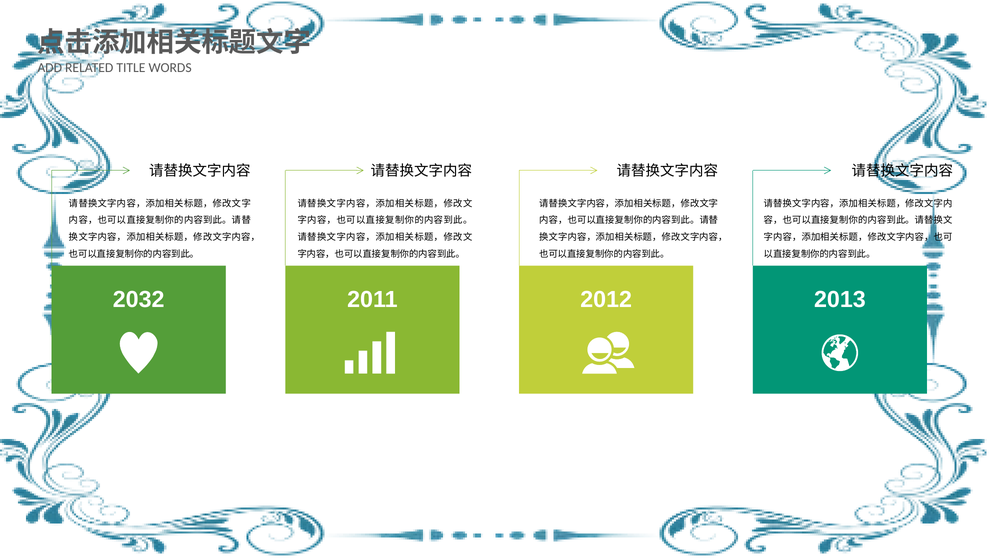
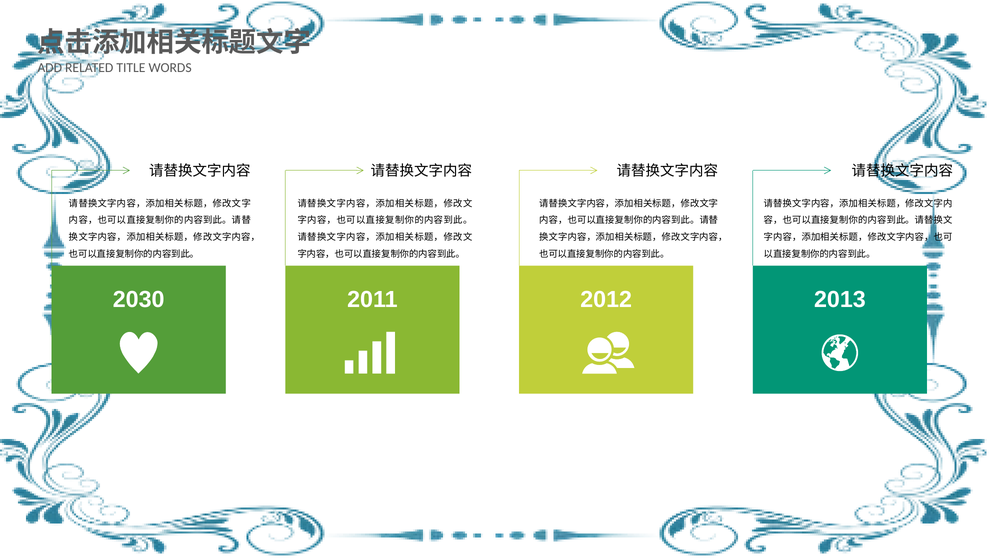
2032: 2032 -> 2030
